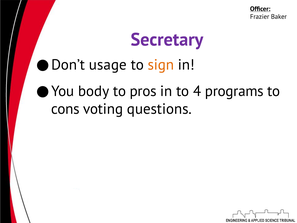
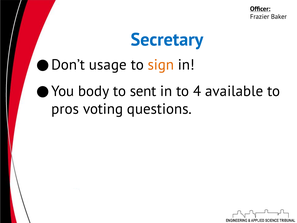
Secretary colour: purple -> blue
pros: pros -> sent
programs: programs -> available
cons: cons -> pros
